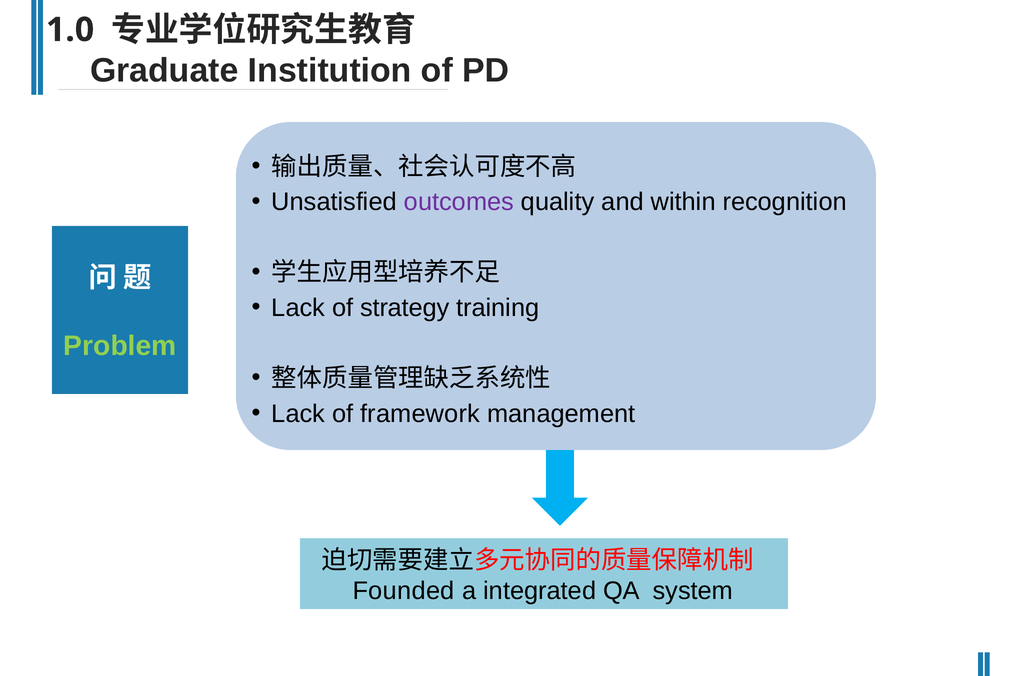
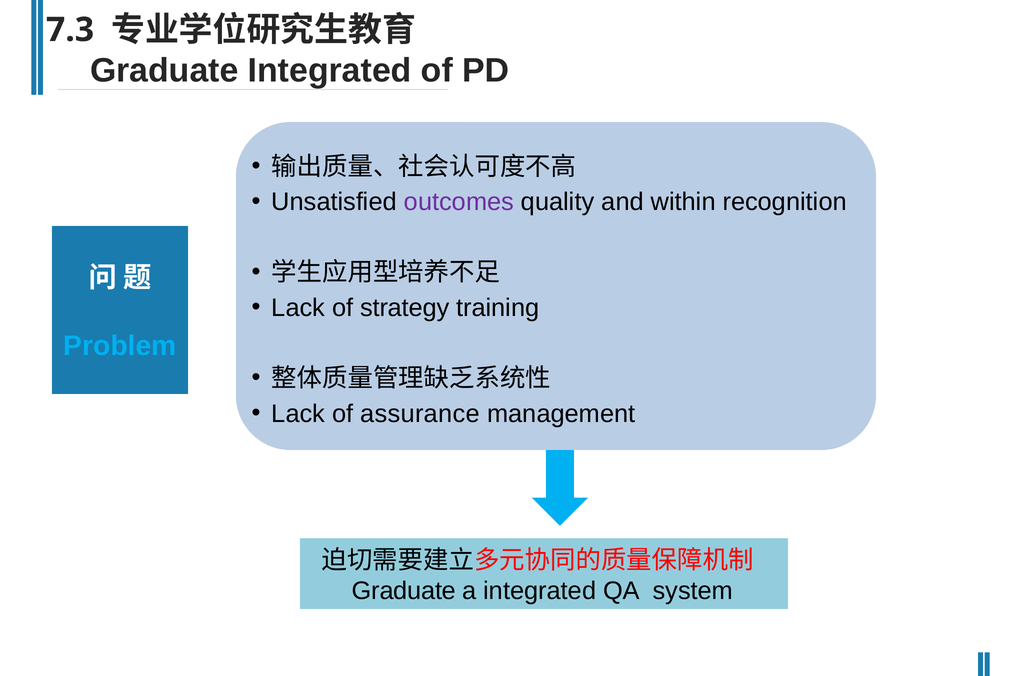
1.0: 1.0 -> 7.3
Graduate Institution: Institution -> Integrated
Problem colour: light green -> light blue
framework: framework -> assurance
Founded at (404, 591): Founded -> Graduate
